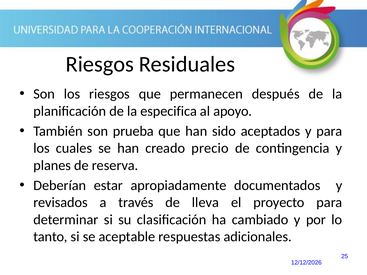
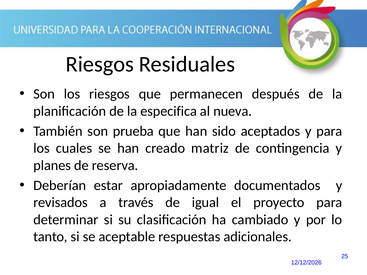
apoyo: apoyo -> nueva
precio: precio -> matriz
lleva: lleva -> igual
